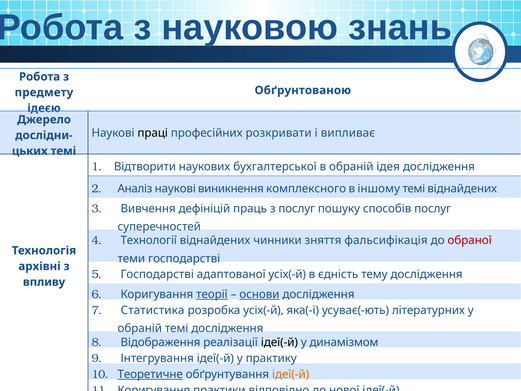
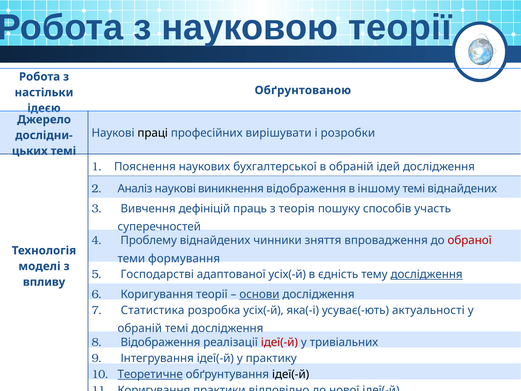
науковою знань: знань -> теорії
предмету: предмету -> настільки
розкривати: розкривати -> вирішувати
випливає: випливає -> розробки
Відтворити: Відтворити -> Пояснення
ідея: ідея -> ідей
виникнення комплексного: комплексного -> відображення
з послуг: послуг -> теорія
способів послуг: послуг -> участь
Технології: Технології -> Проблему
фальсифікація: фальсифікація -> впровадження
теми господарстві: господарстві -> формування
архівні: архівні -> моделі
дослідження at (427, 274) underline: none -> present
теорії at (212, 294) underline: present -> none
літературних: літературних -> актуальності
ідеї(-й at (279, 342) colour: black -> red
динамізмом: динамізмом -> тривіальних
ідеї(-й at (291, 374) colour: orange -> black
